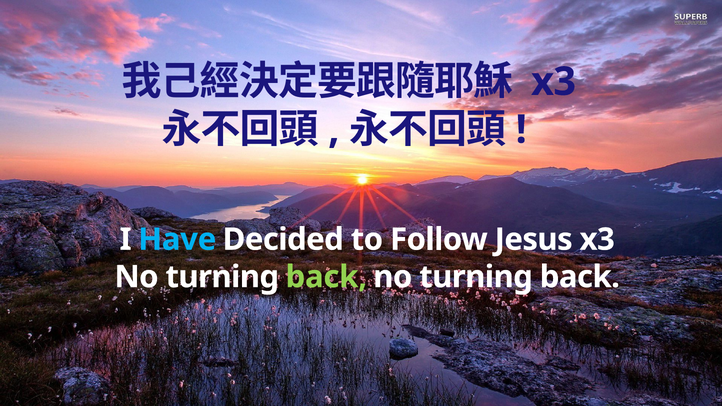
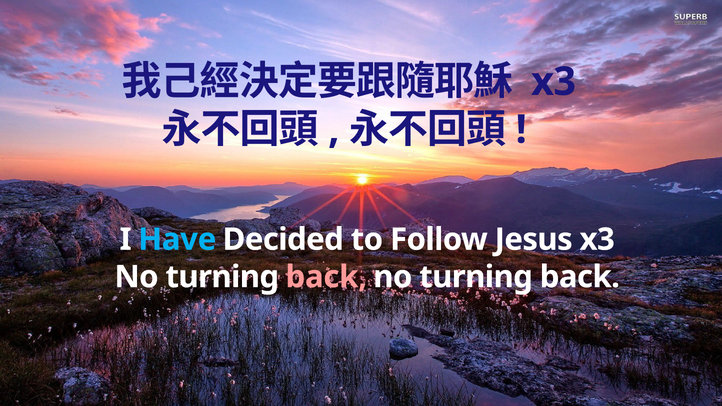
back at (326, 277) colour: light green -> pink
